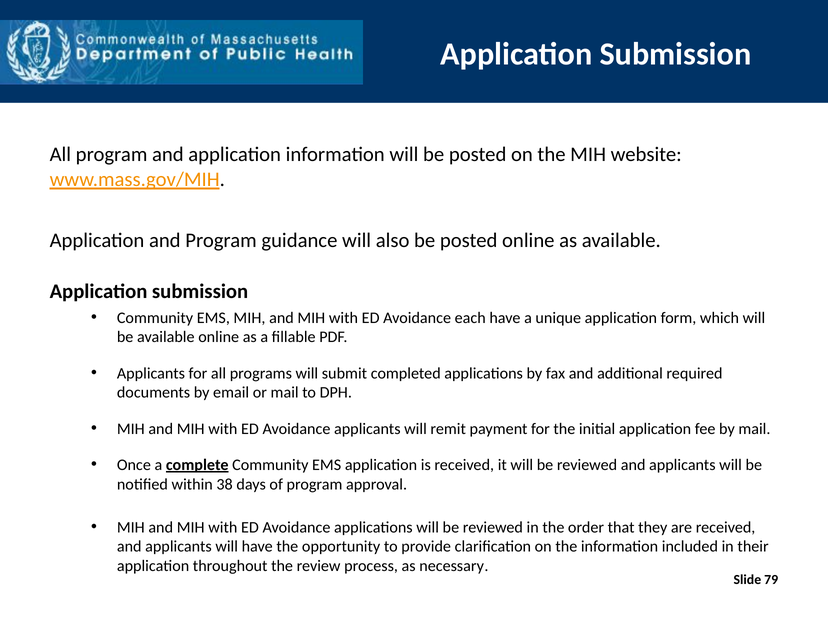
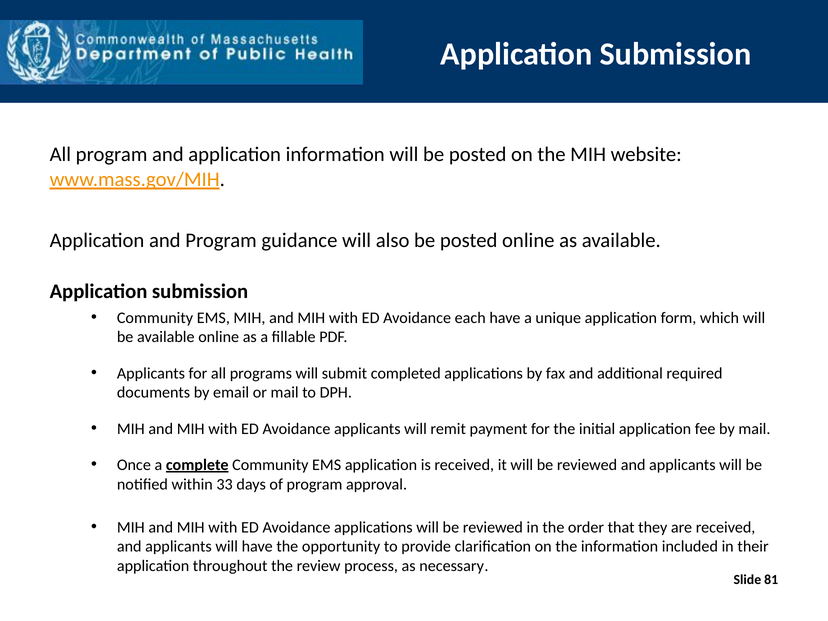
38: 38 -> 33
79: 79 -> 81
